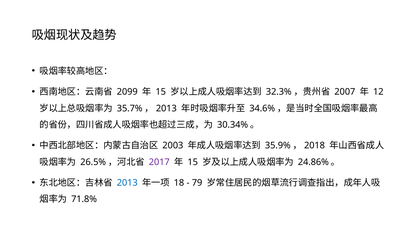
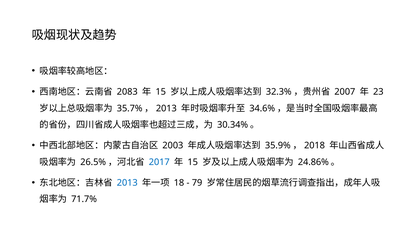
2099: 2099 -> 2083
12: 12 -> 23
2017 colour: purple -> blue
71.8%: 71.8% -> 71.7%
